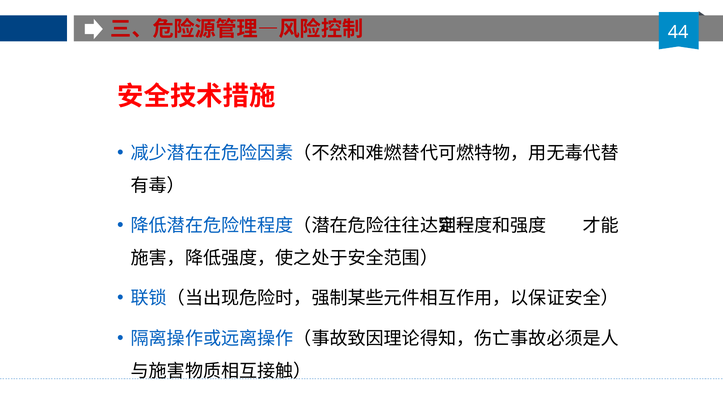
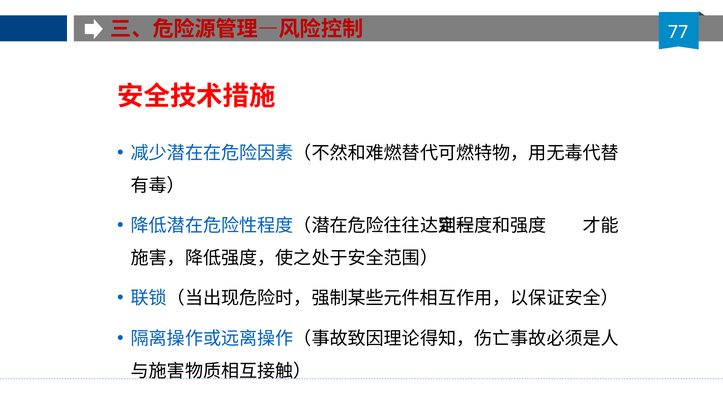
44: 44 -> 77
